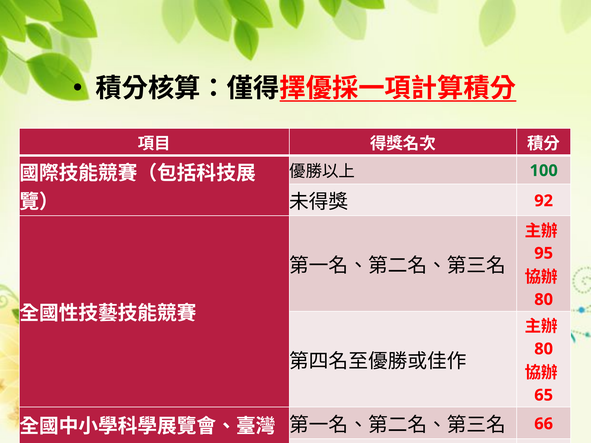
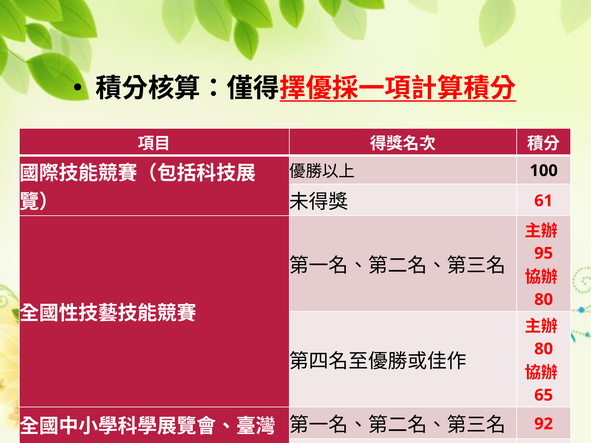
100 colour: green -> black
92: 92 -> 61
66: 66 -> 92
